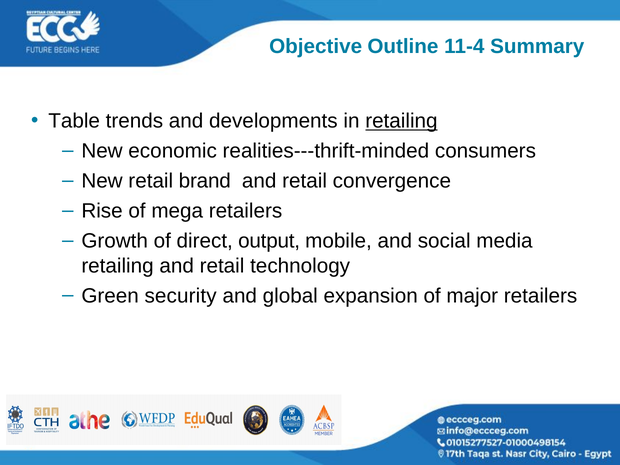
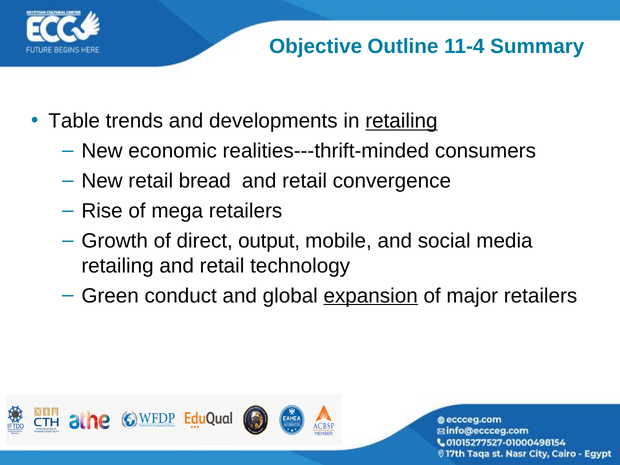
brand: brand -> bread
security: security -> conduct
expansion underline: none -> present
